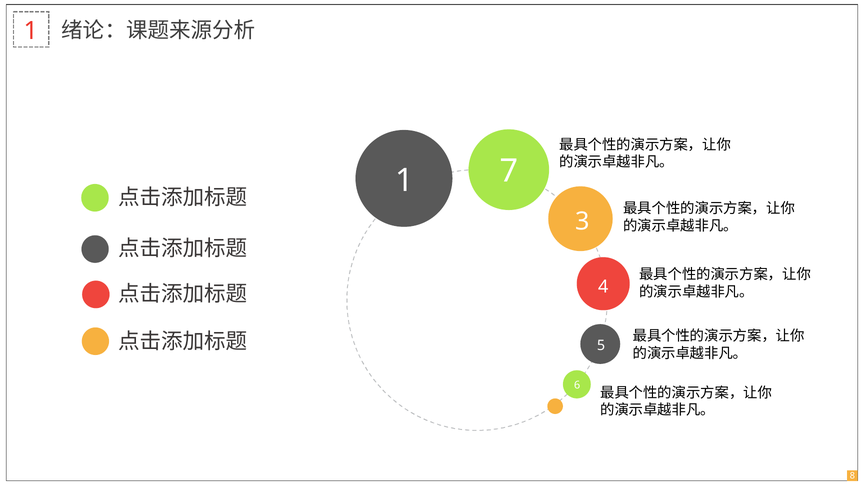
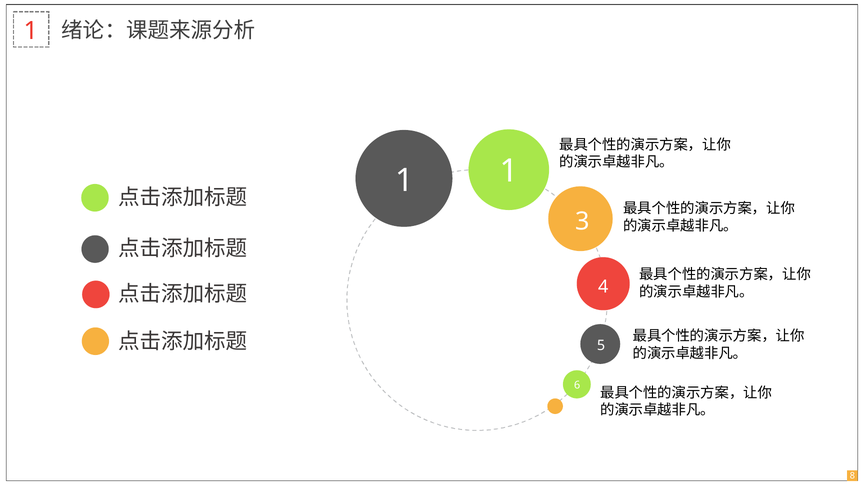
1 7: 7 -> 1
